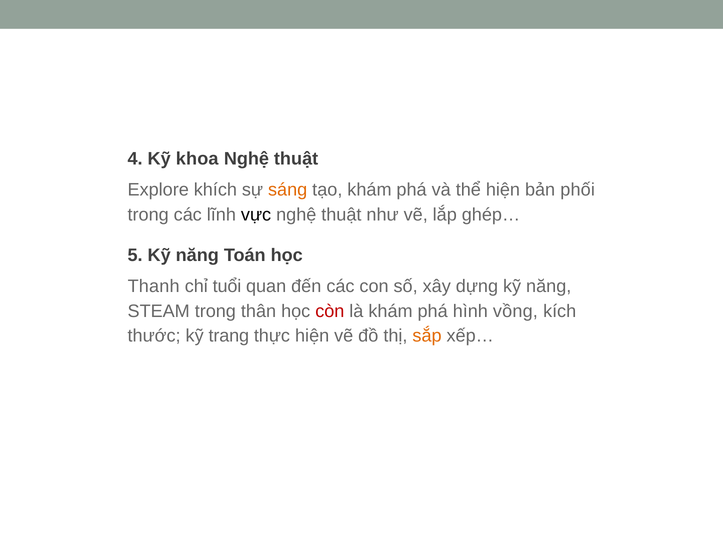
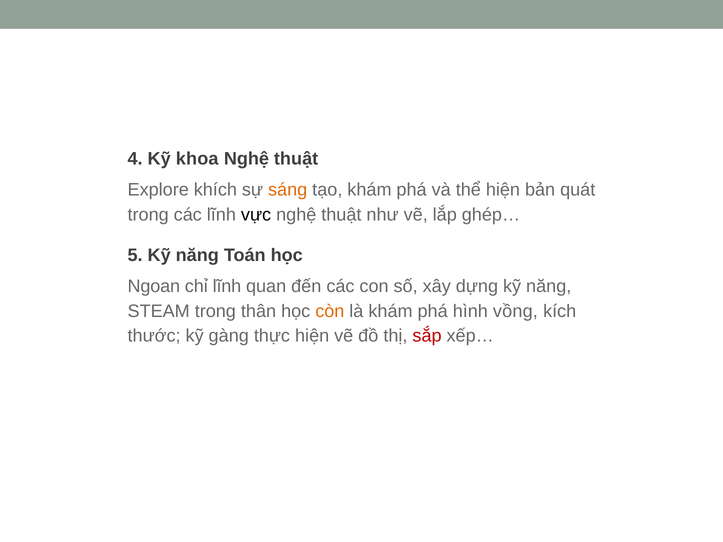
phối: phối -> quát
Thanh: Thanh -> Ngoan
chỉ tuổi: tuổi -> lĩnh
còn colour: red -> orange
trang: trang -> gàng
sắp colour: orange -> red
